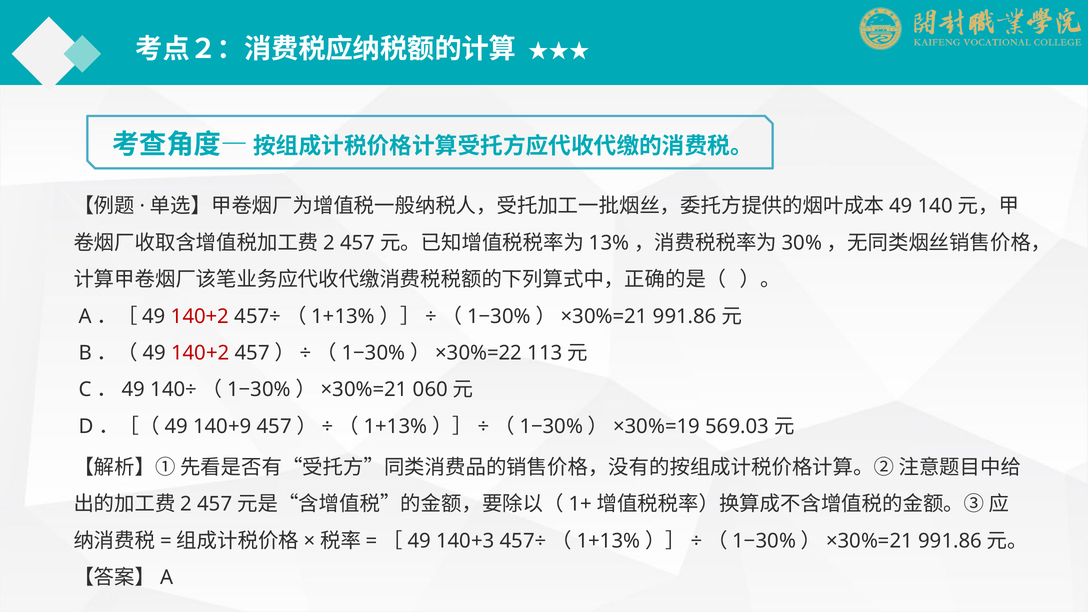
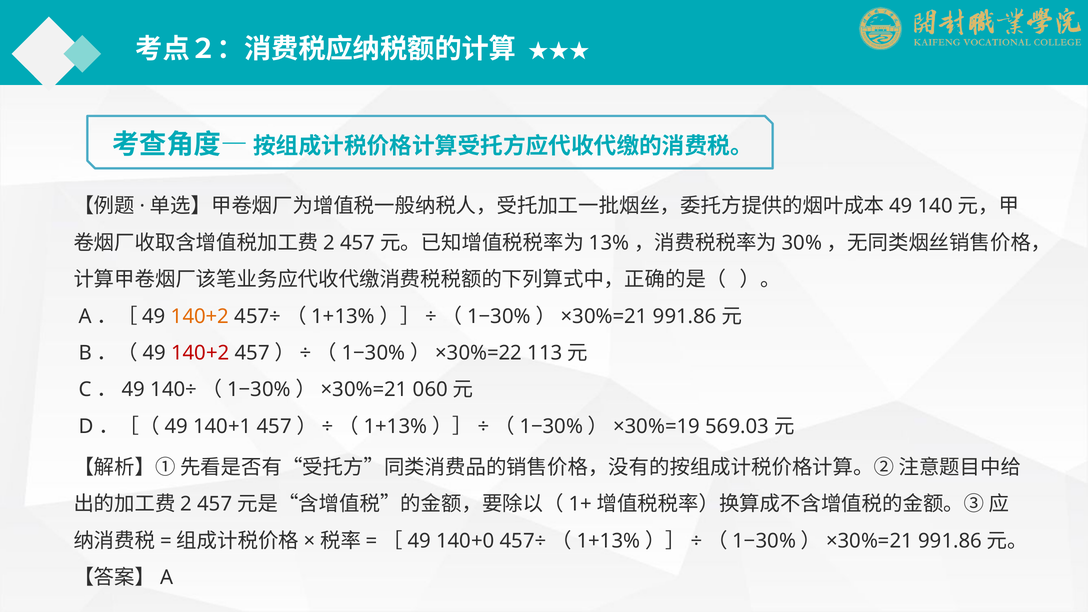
140+2 at (200, 316) colour: red -> orange
140+9: 140+9 -> 140+1
140+3: 140+3 -> 140+0
